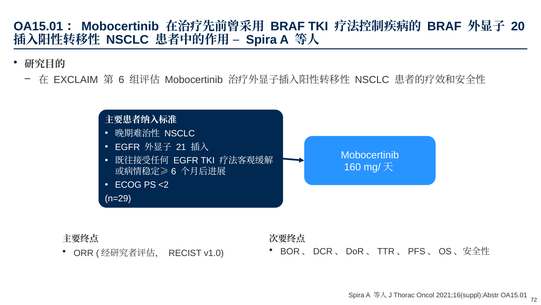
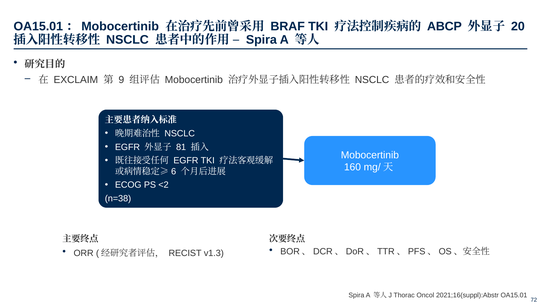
BRAF at (444, 26): BRAF -> ABCP
6: 6 -> 9
21: 21 -> 81
n=29: n=29 -> n=38
v1.0: v1.0 -> v1.3
